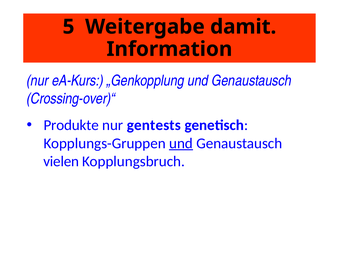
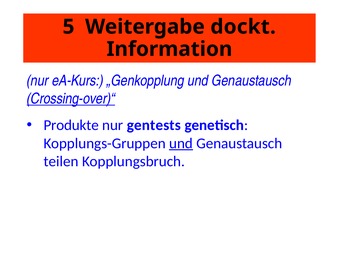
damit: damit -> dockt
Crossing-over)“ underline: none -> present
vielen: vielen -> teilen
